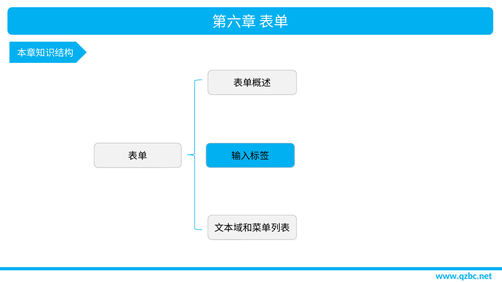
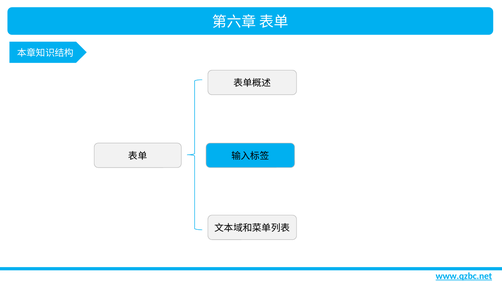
www.qzbc.net underline: none -> present
